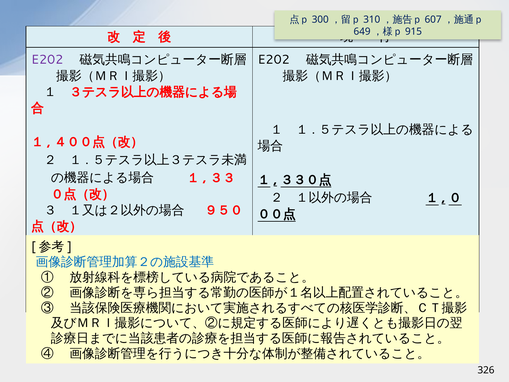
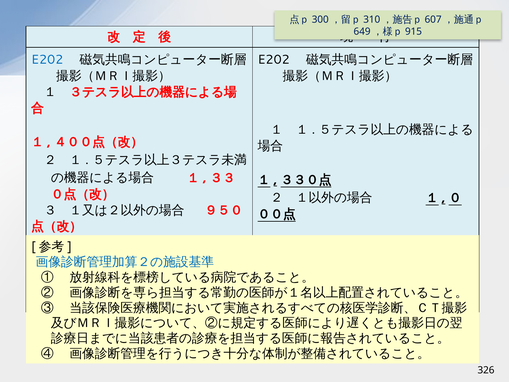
E202 at (47, 60) colour: purple -> blue
